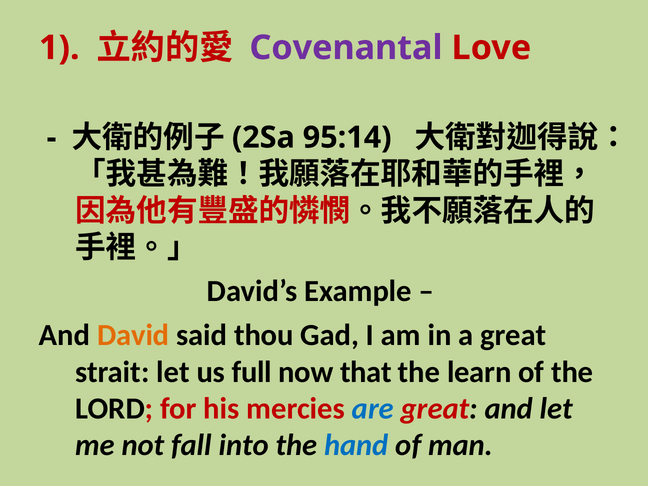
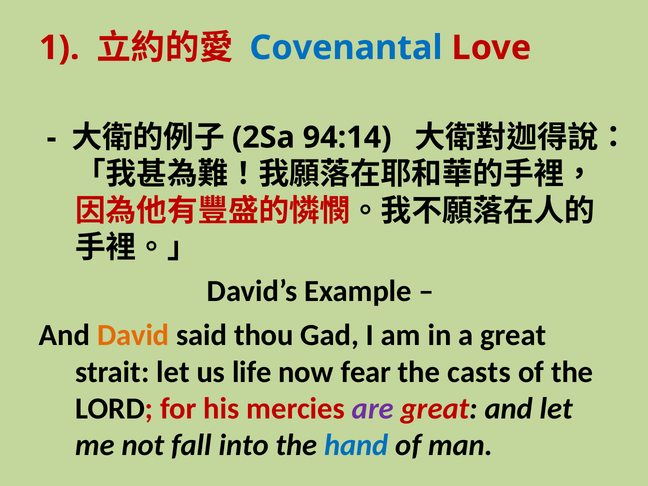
Covenantal colour: purple -> blue
95:14: 95:14 -> 94:14
full: full -> life
that: that -> fear
learn: learn -> casts
are colour: blue -> purple
